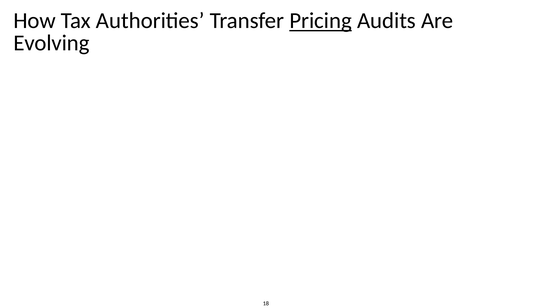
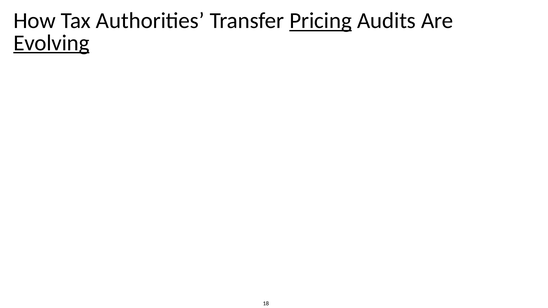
Evolving underline: none -> present
